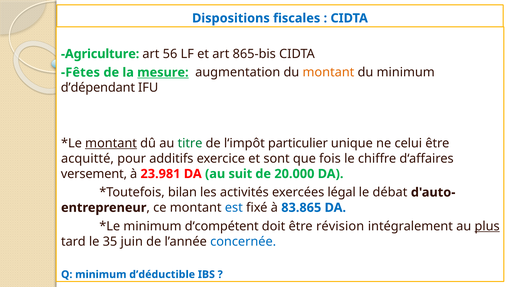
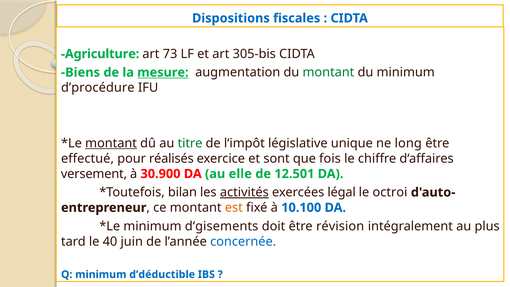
56: 56 -> 73
865-bis: 865-bis -> 305-bis
Fêtes: Fêtes -> Biens
montant at (328, 72) colour: orange -> green
d’dépendant: d’dépendant -> d’procédure
particulier: particulier -> législative
celui: celui -> long
acquitté: acquitté -> effectué
additifs: additifs -> réalisés
23.981: 23.981 -> 30.900
suit: suit -> elle
20.000: 20.000 -> 12.501
activités underline: none -> present
débat: débat -> octroi
est colour: blue -> orange
83.865: 83.865 -> 10.100
d‘compétent: d‘compétent -> d‘gisements
plus underline: present -> none
35: 35 -> 40
